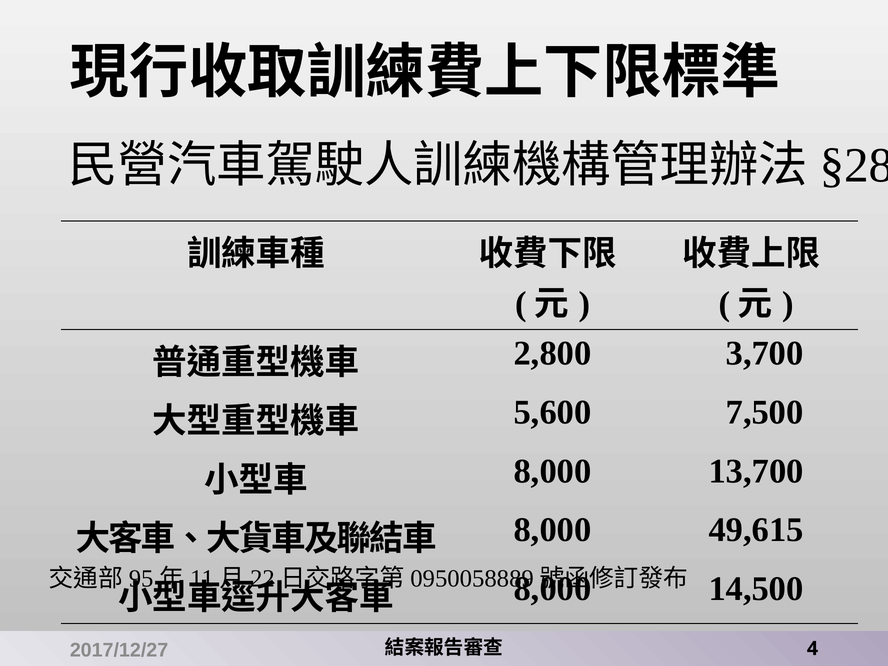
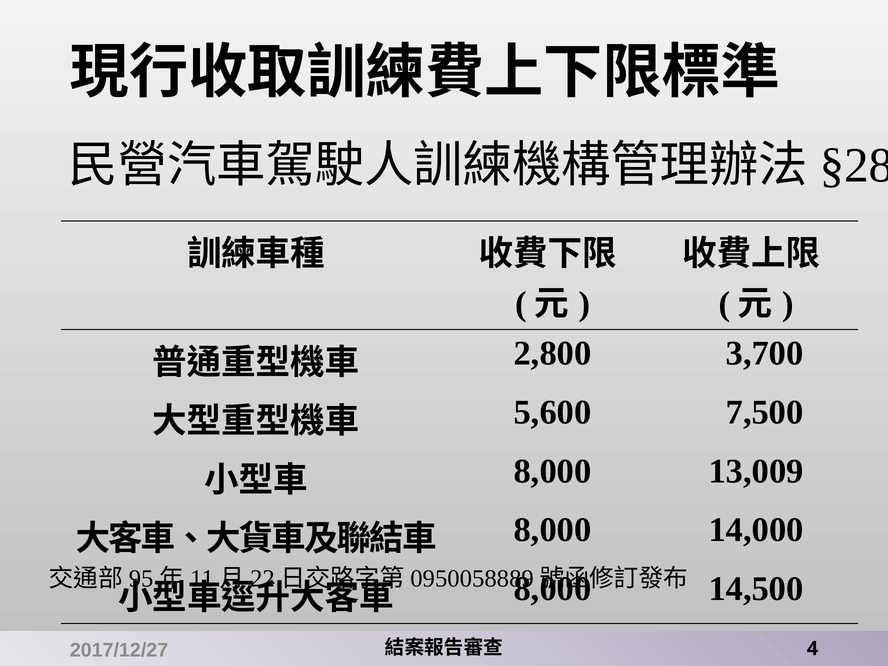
13,700: 13,700 -> 13,009
49,615: 49,615 -> 14,000
